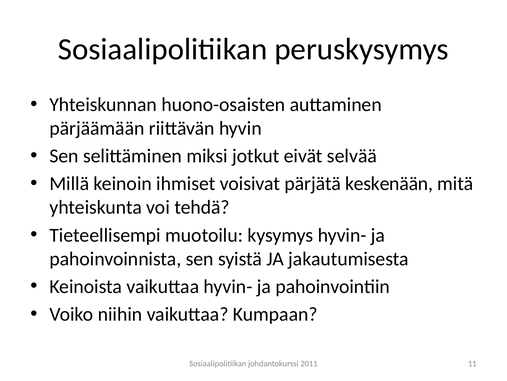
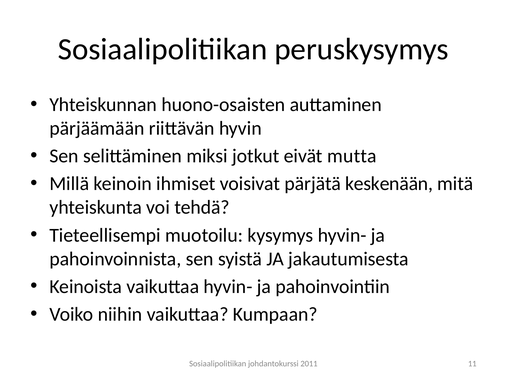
selvää: selvää -> mutta
